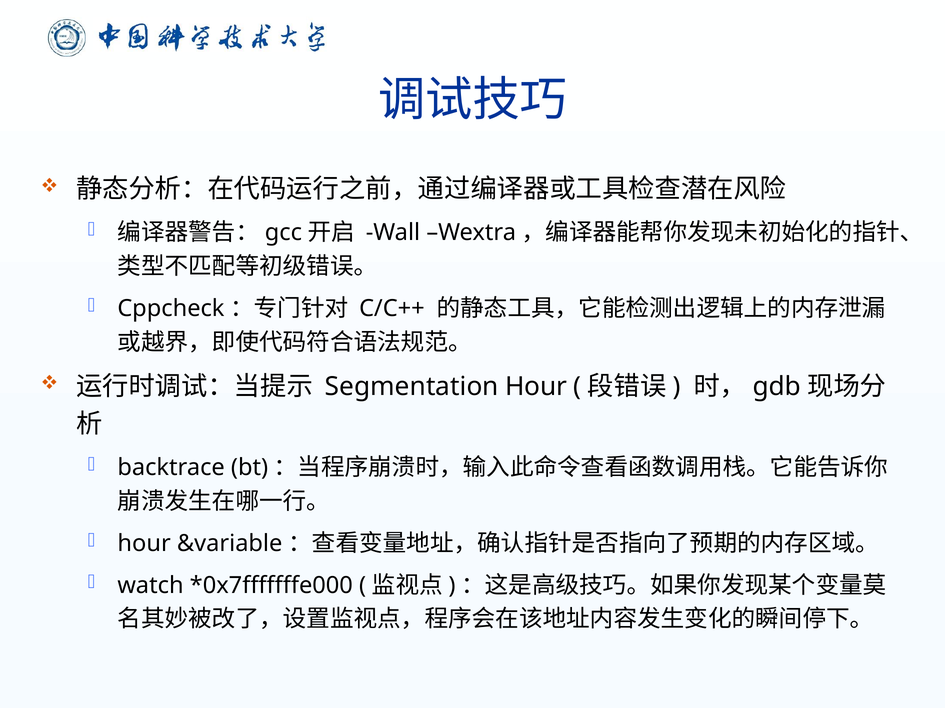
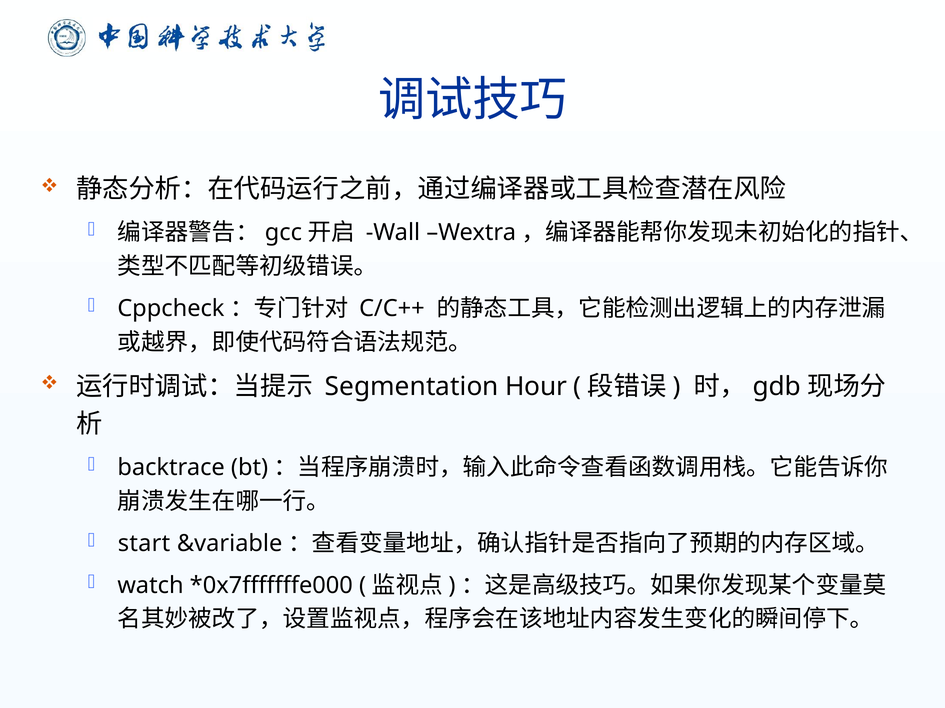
hour at (144, 544): hour -> start
